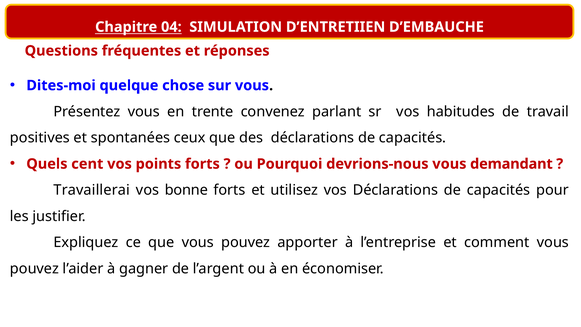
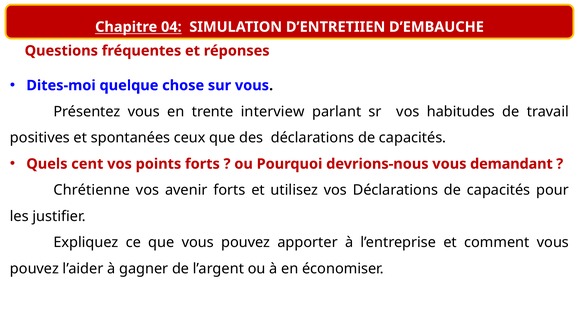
convenez: convenez -> interview
Travaillerai: Travaillerai -> Chrétienne
bonne: bonne -> avenir
